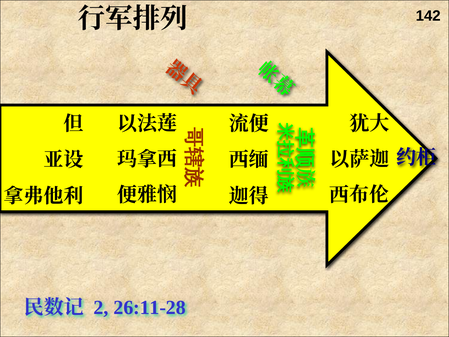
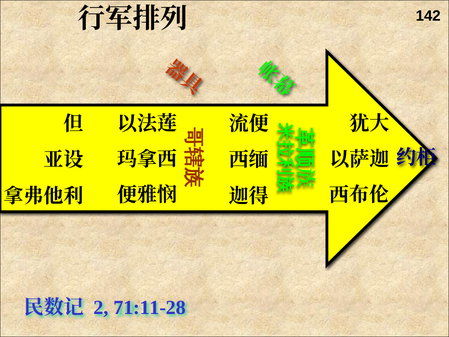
26:11-28: 26:11-28 -> 71:11-28
